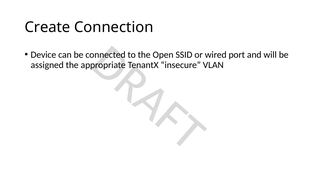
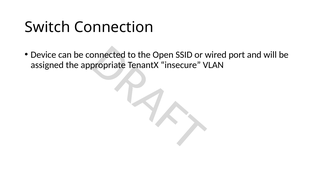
Create: Create -> Switch
